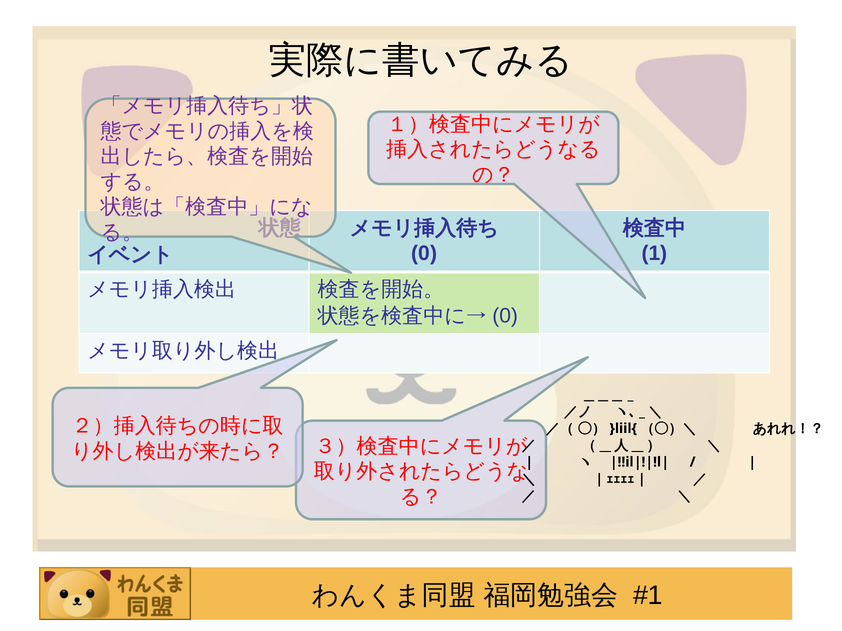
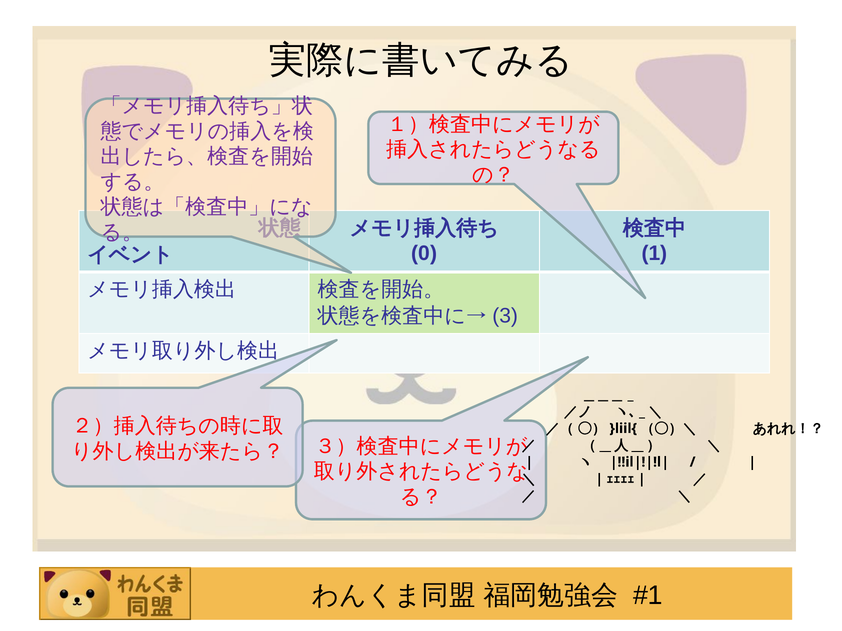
0 at (505, 316): 0 -> 3
